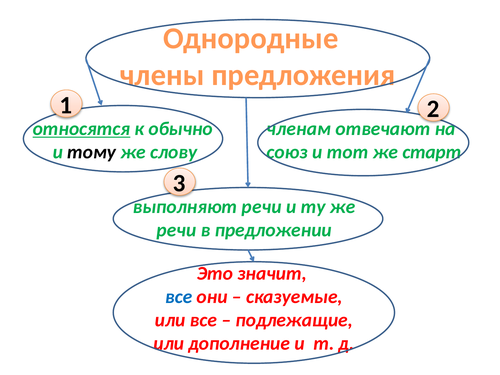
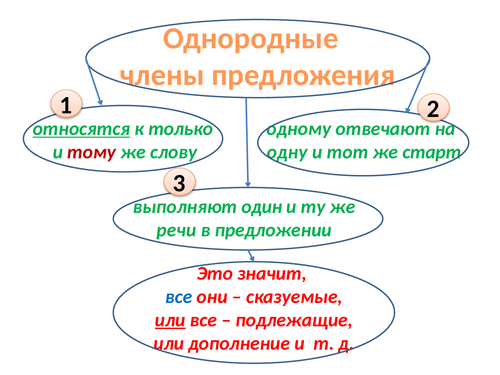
обычно: обычно -> только
членам: членам -> одному
тому colour: black -> red
союз: союз -> одну
выполняют речи: речи -> один
или at (170, 320) underline: none -> present
